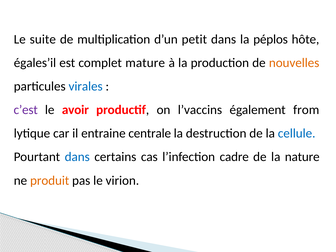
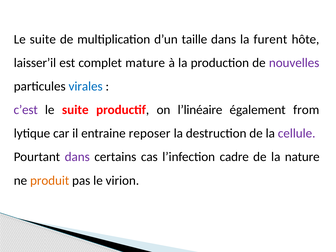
petit: petit -> taille
péplos: péplos -> furent
égales’il: égales’il -> laisser’il
nouvelles colour: orange -> purple
avoir at (75, 110): avoir -> suite
l’vaccins: l’vaccins -> l’linéaire
centrale: centrale -> reposer
cellule colour: blue -> purple
dans at (77, 157) colour: blue -> purple
